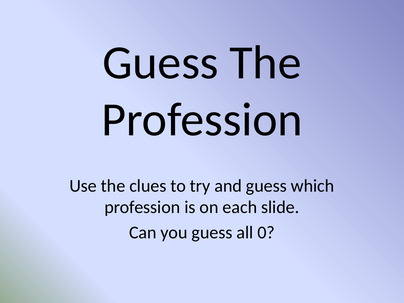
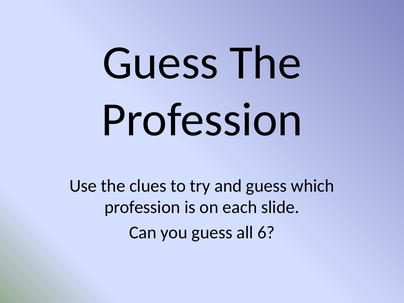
0: 0 -> 6
